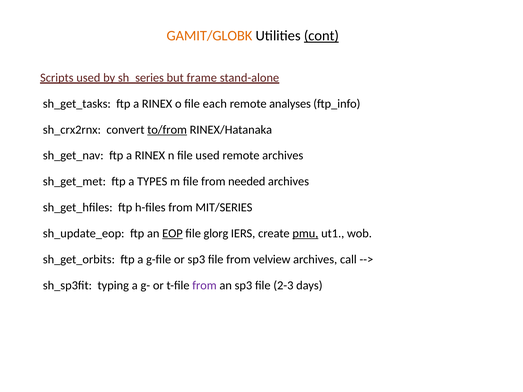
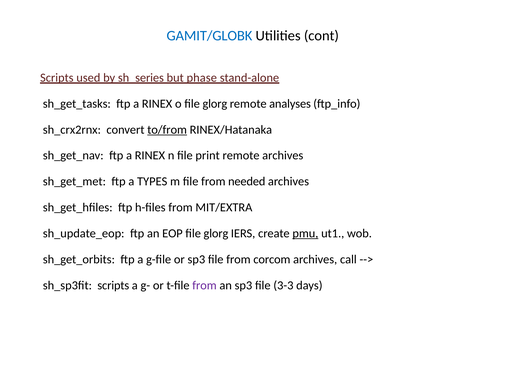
GAMIT/GLOBK colour: orange -> blue
cont underline: present -> none
frame: frame -> phase
o file each: each -> glorg
file used: used -> print
MIT/SERIES: MIT/SERIES -> MIT/EXTRA
EOP underline: present -> none
velview: velview -> corcom
sh_sp3fit typing: typing -> scripts
2-3: 2-3 -> 3-3
